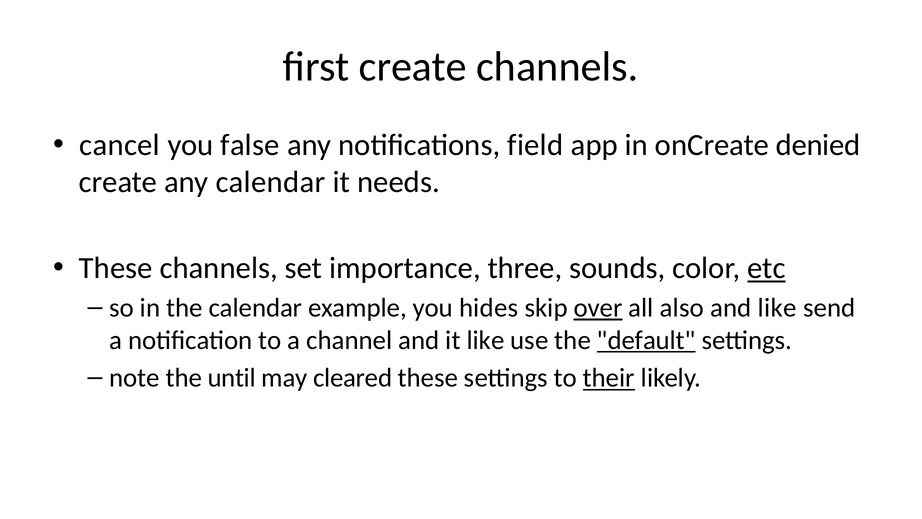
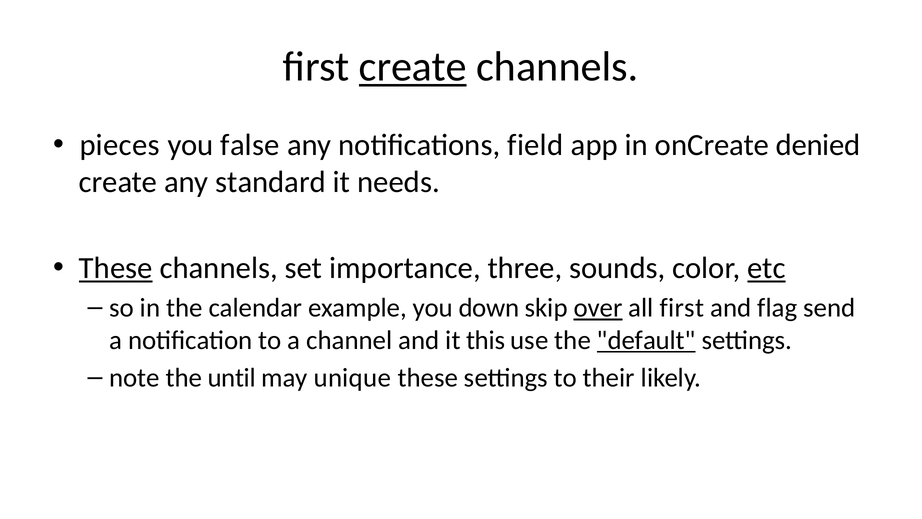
create at (413, 67) underline: none -> present
cancel: cancel -> pieces
any calendar: calendar -> standard
These at (116, 268) underline: none -> present
hides: hides -> down
all also: also -> first
and like: like -> flag
it like: like -> this
cleared: cleared -> unique
their underline: present -> none
